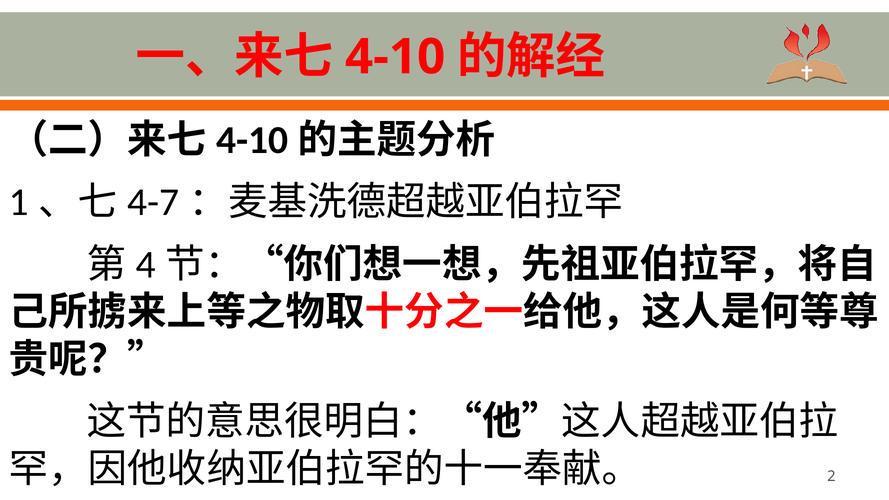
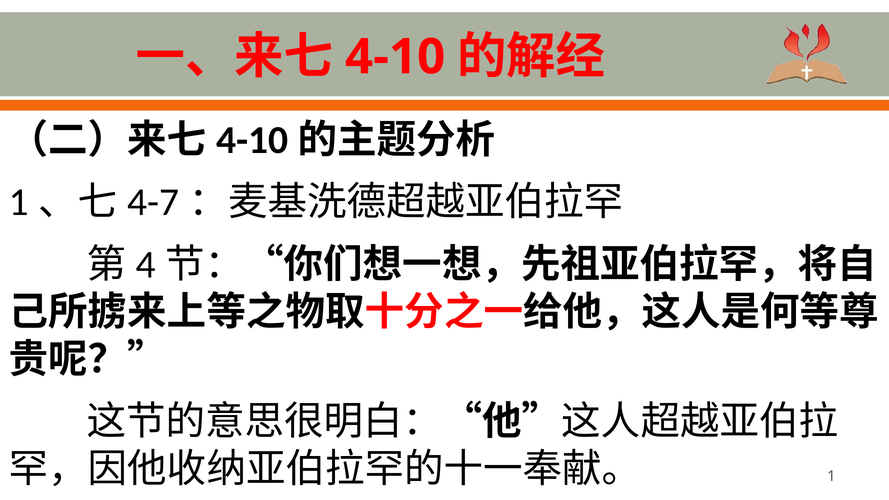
2: 2 -> 1
